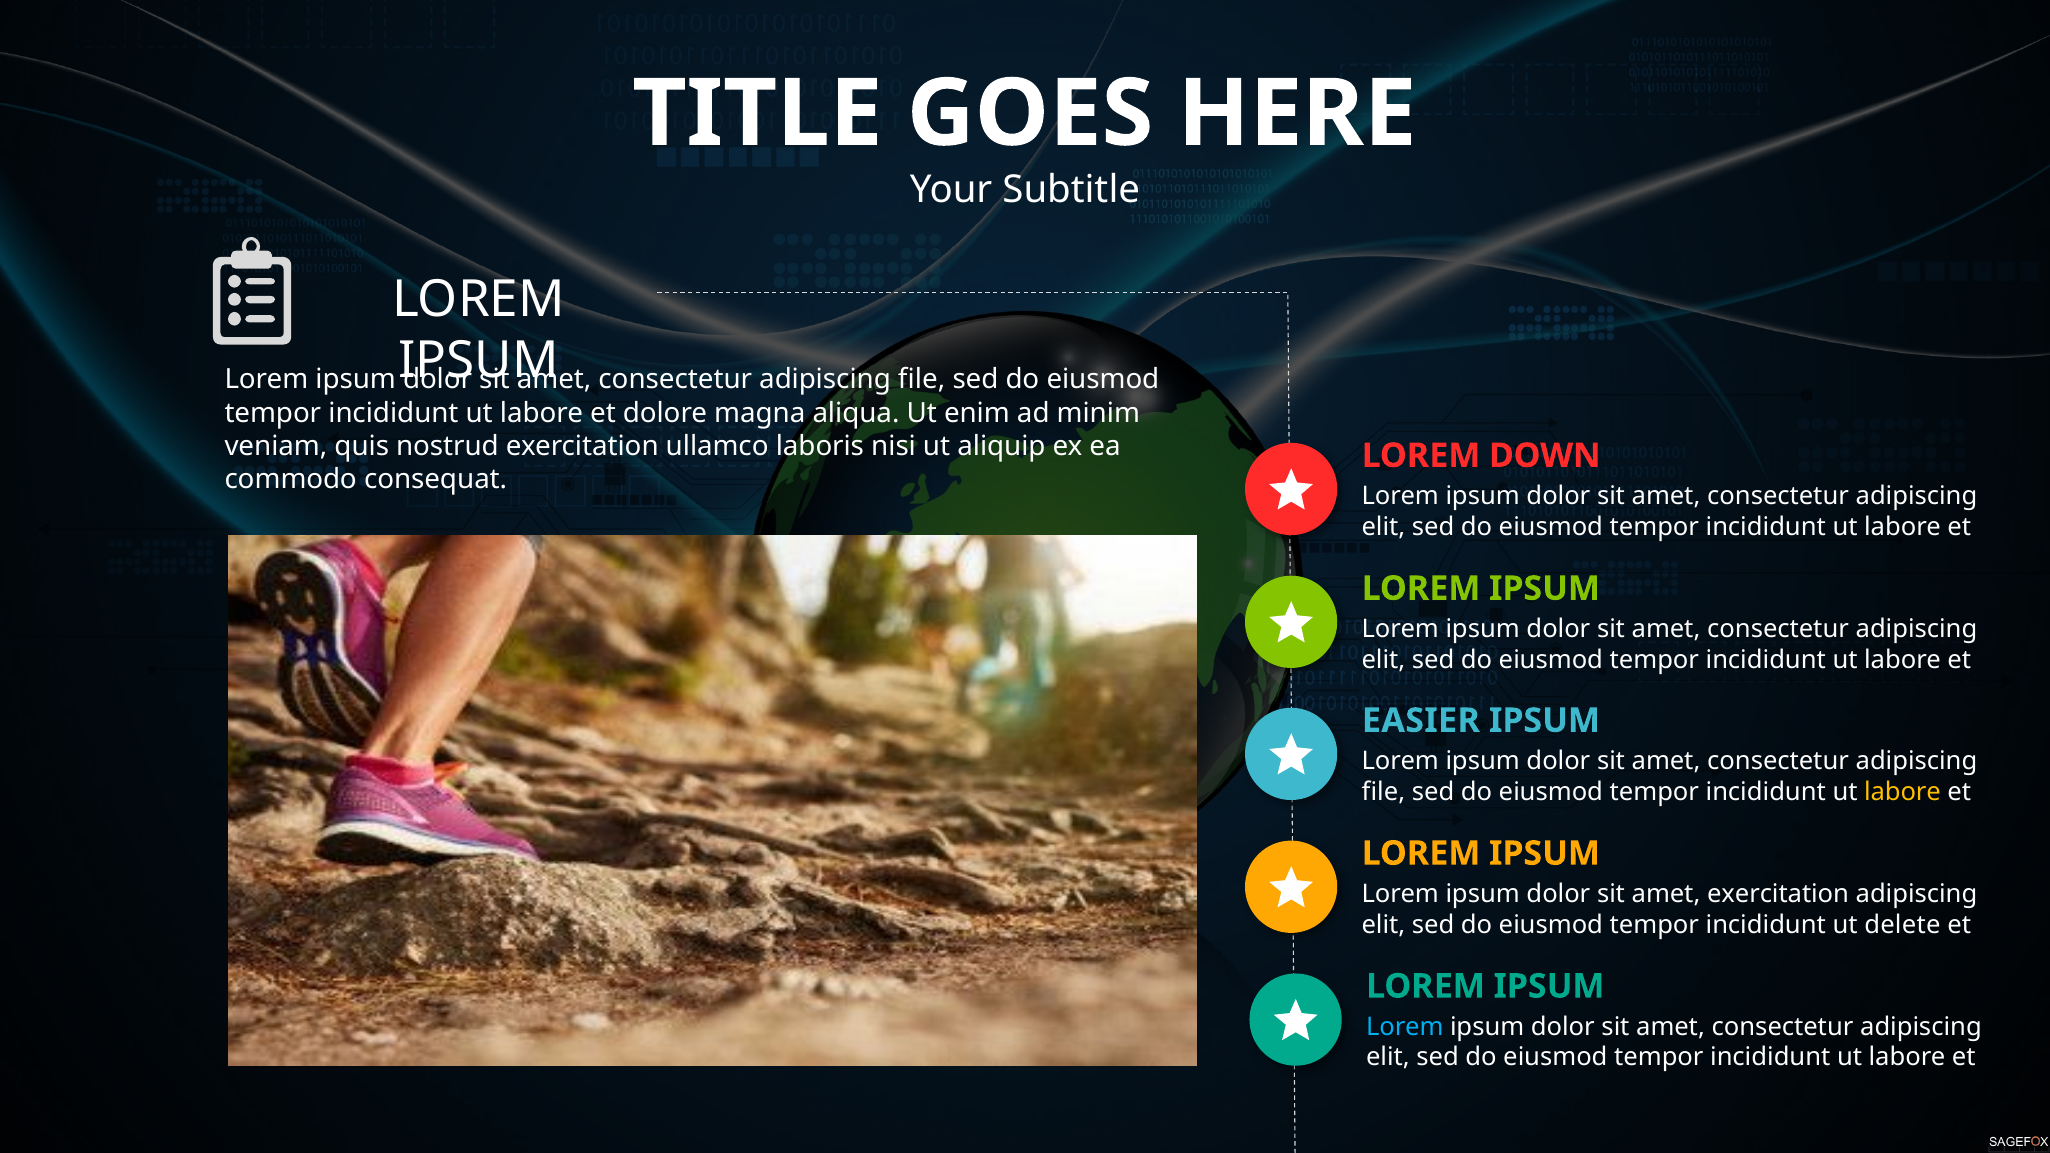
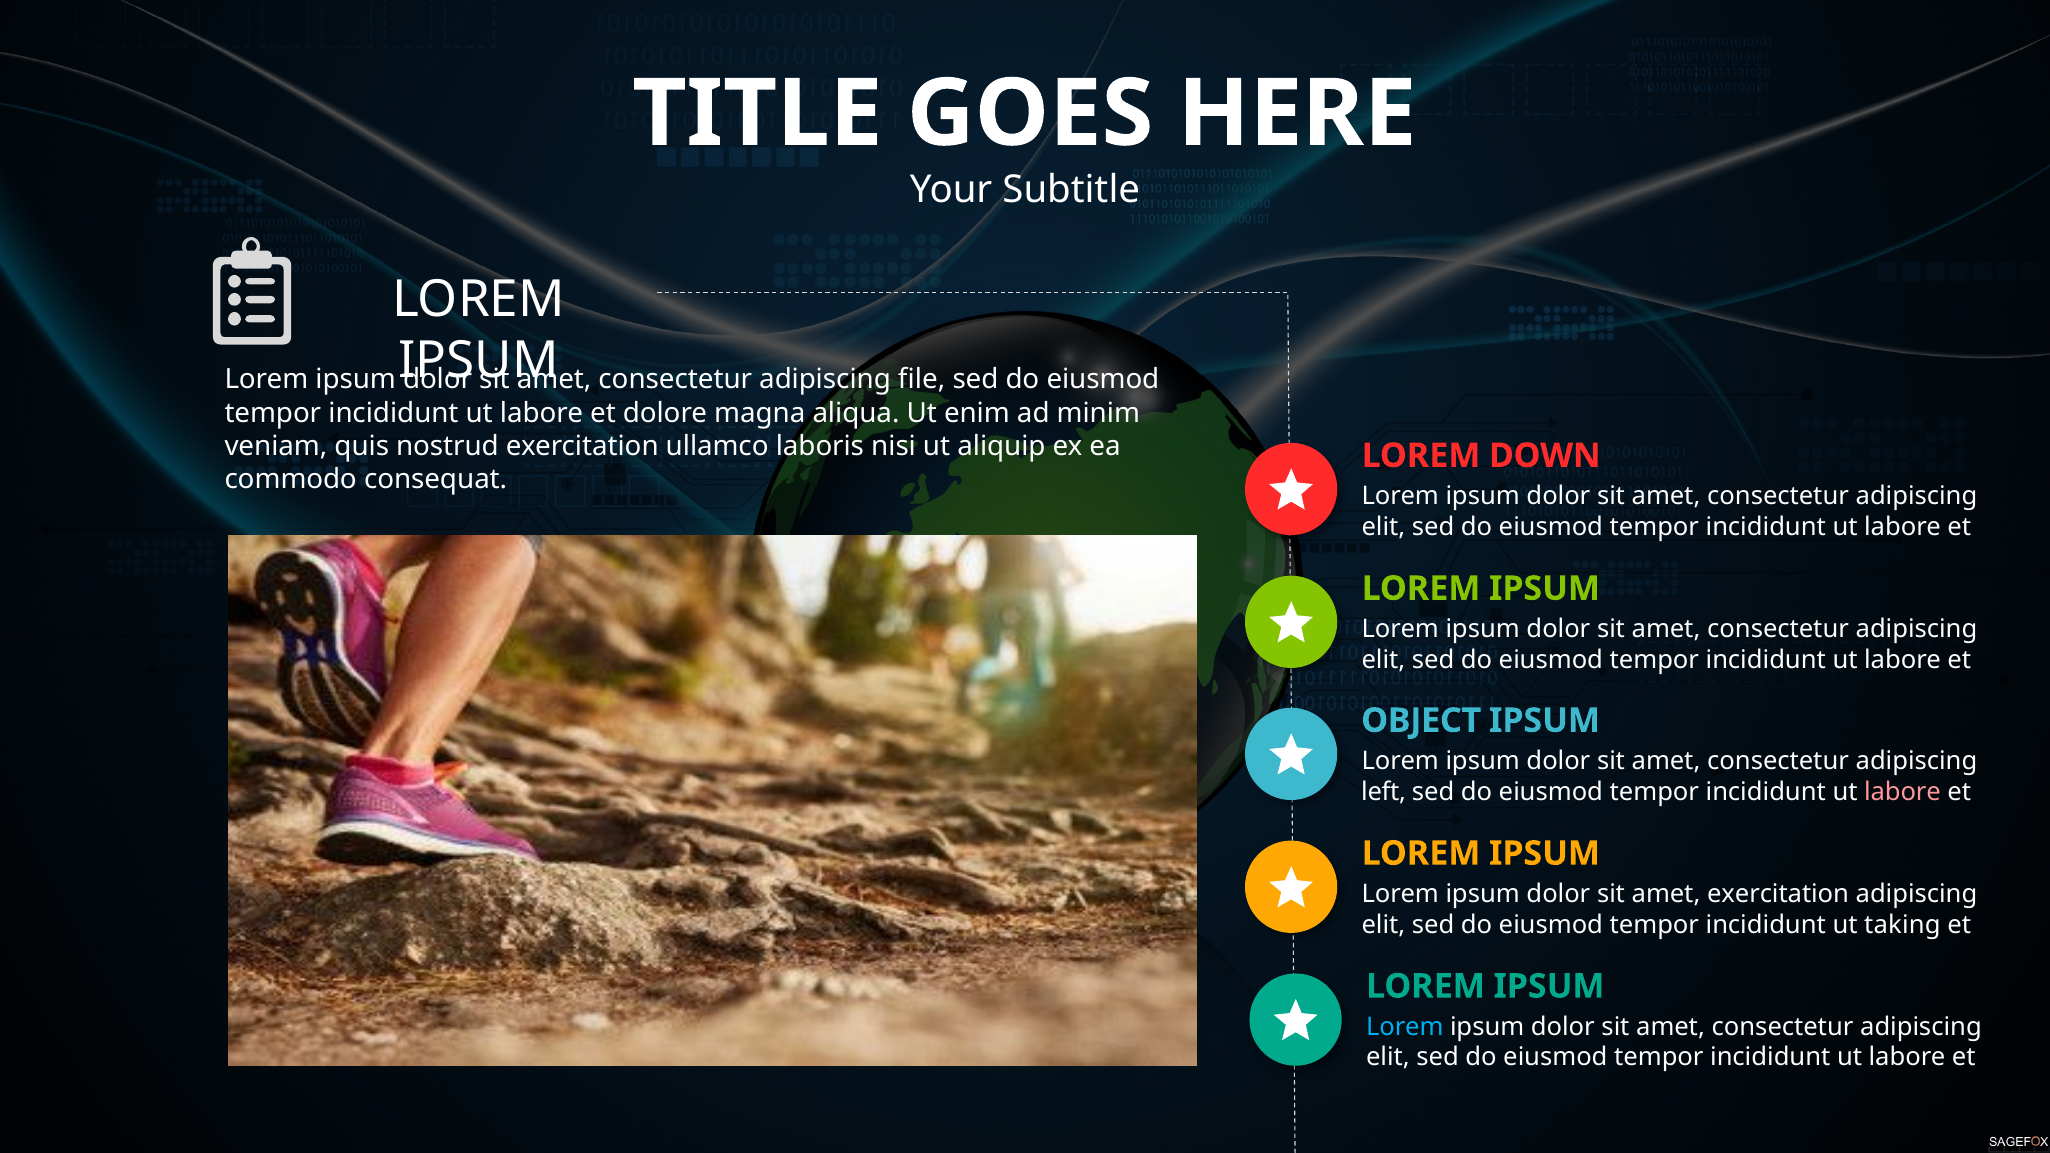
EASIER: EASIER -> OBJECT
file at (1383, 792): file -> left
labore at (1903, 792) colour: yellow -> pink
delete: delete -> taking
